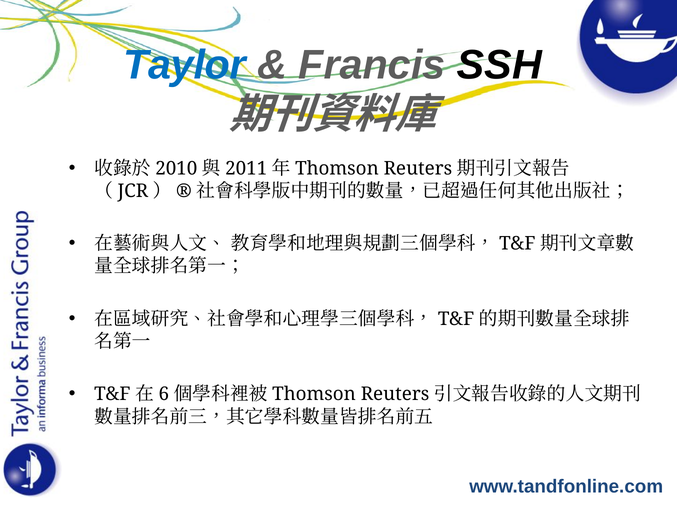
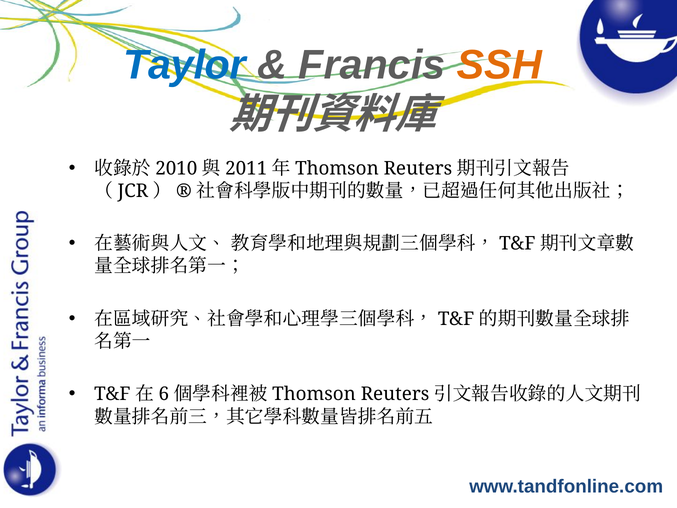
SSH colour: black -> orange
